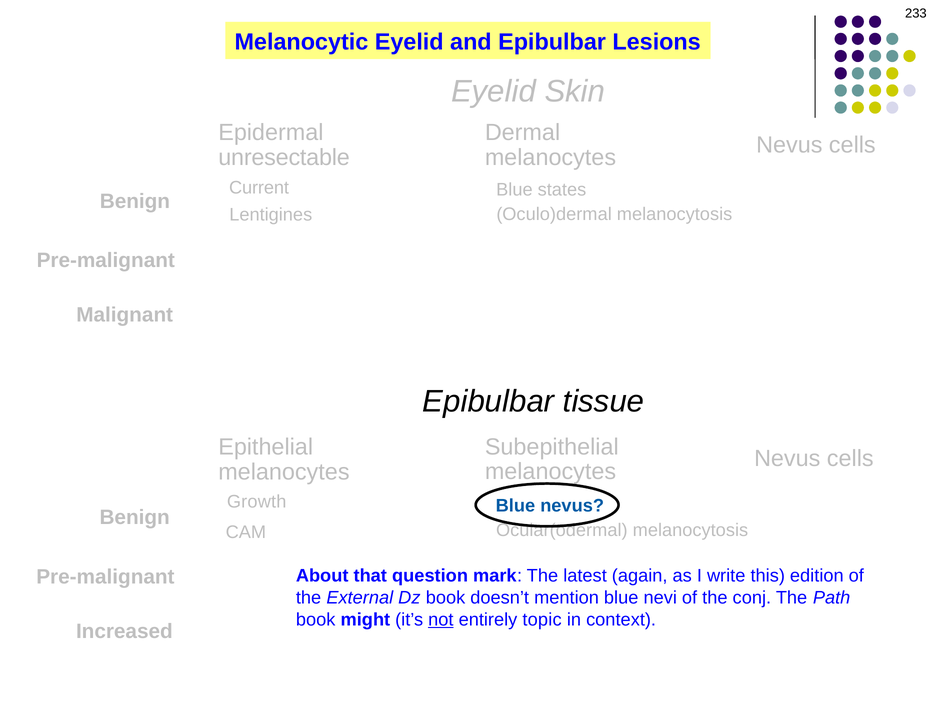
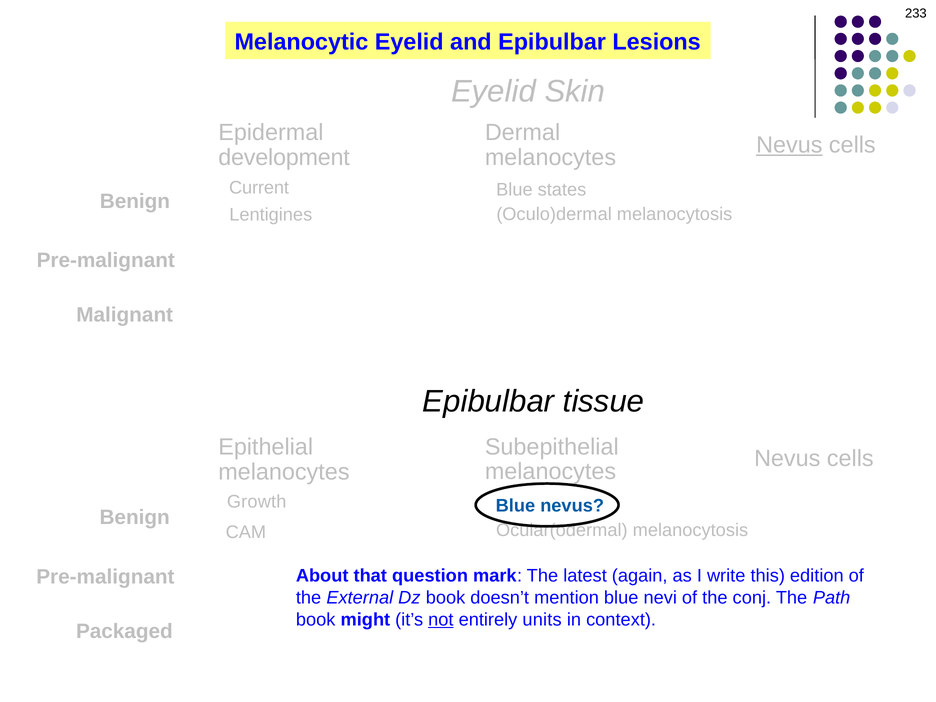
Nevus at (789, 145) underline: none -> present
unresectable: unresectable -> development
topic: topic -> units
Increased: Increased -> Packaged
